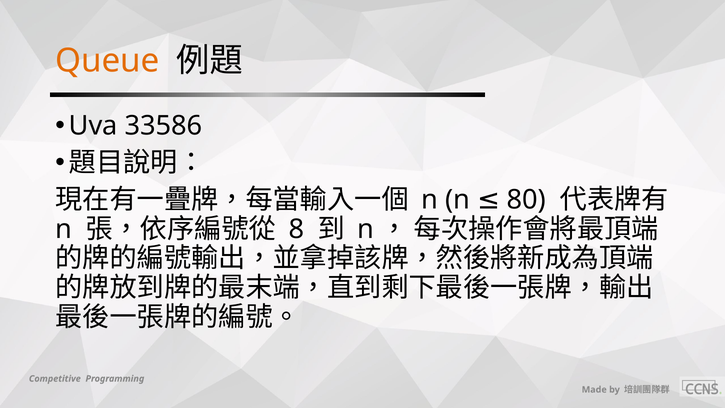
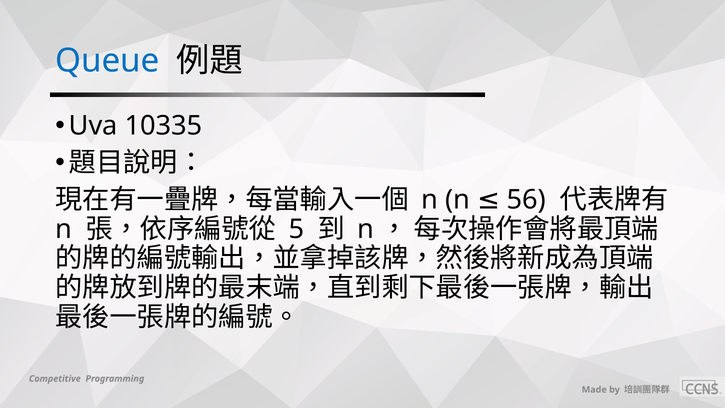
Queue colour: orange -> blue
33586: 33586 -> 10335
80: 80 -> 56
8: 8 -> 5
